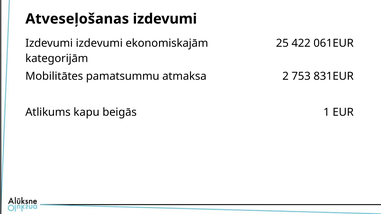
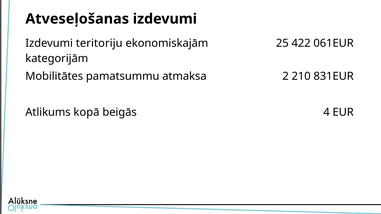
izdevumi at (99, 43): izdevumi -> teritoriju
753: 753 -> 210
kapu: kapu -> kopā
1: 1 -> 4
